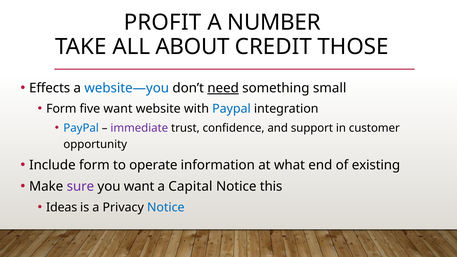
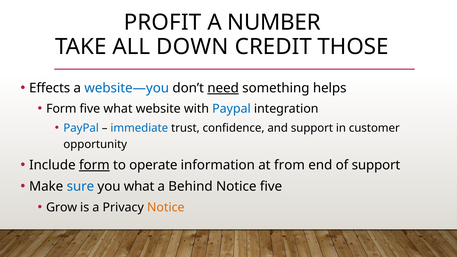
ABOUT: ABOUT -> DOWN
small: small -> helps
five want: want -> what
immediate colour: purple -> blue
form at (94, 165) underline: none -> present
what: what -> from
of existing: existing -> support
sure colour: purple -> blue
you want: want -> what
Capital: Capital -> Behind
Notice this: this -> five
Ideas: Ideas -> Grow
Notice at (166, 207) colour: blue -> orange
